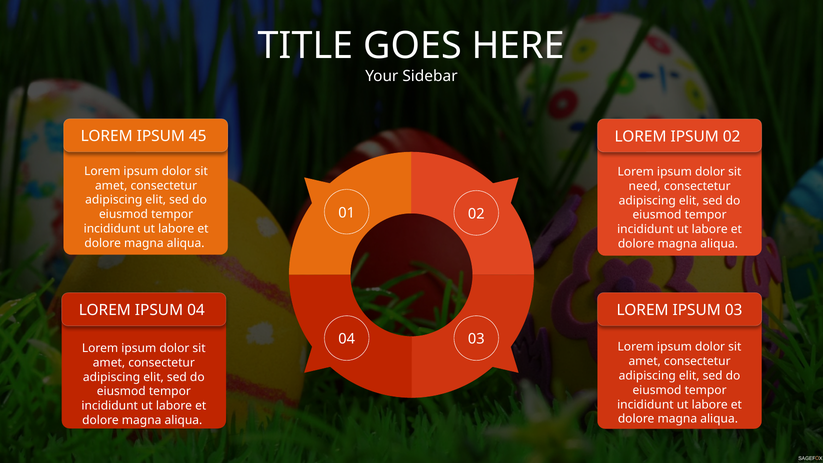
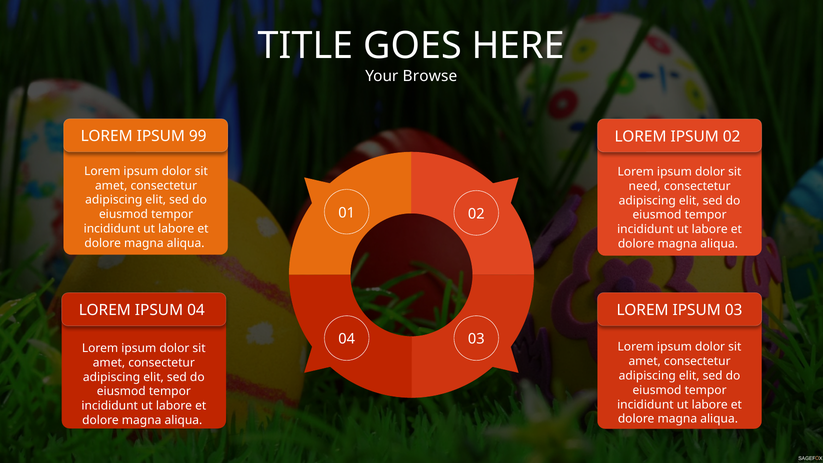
Sidebar: Sidebar -> Browse
45: 45 -> 99
